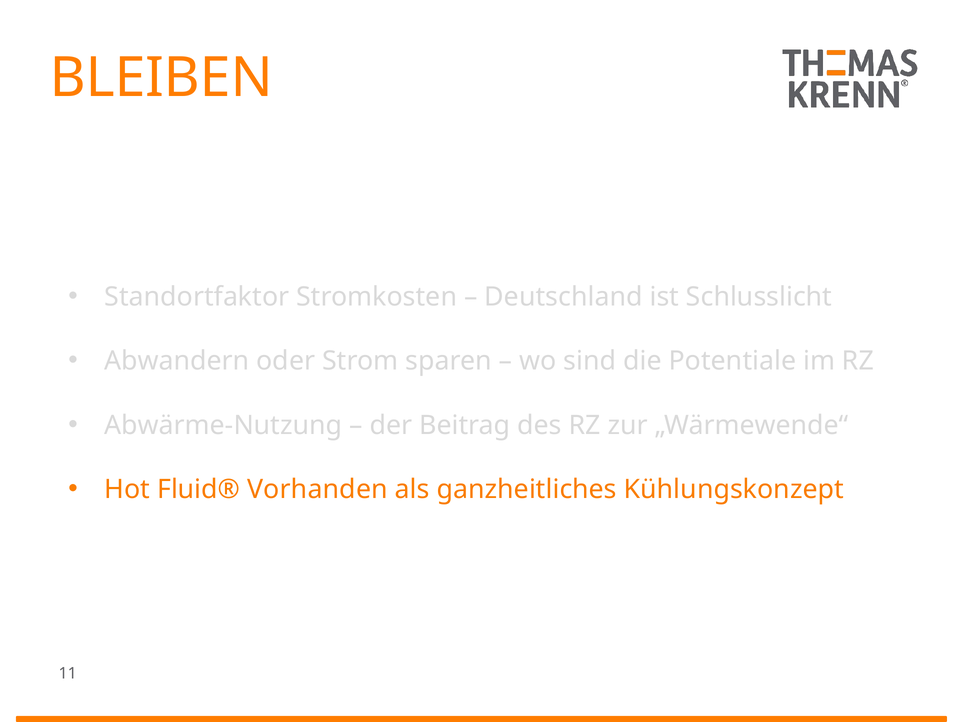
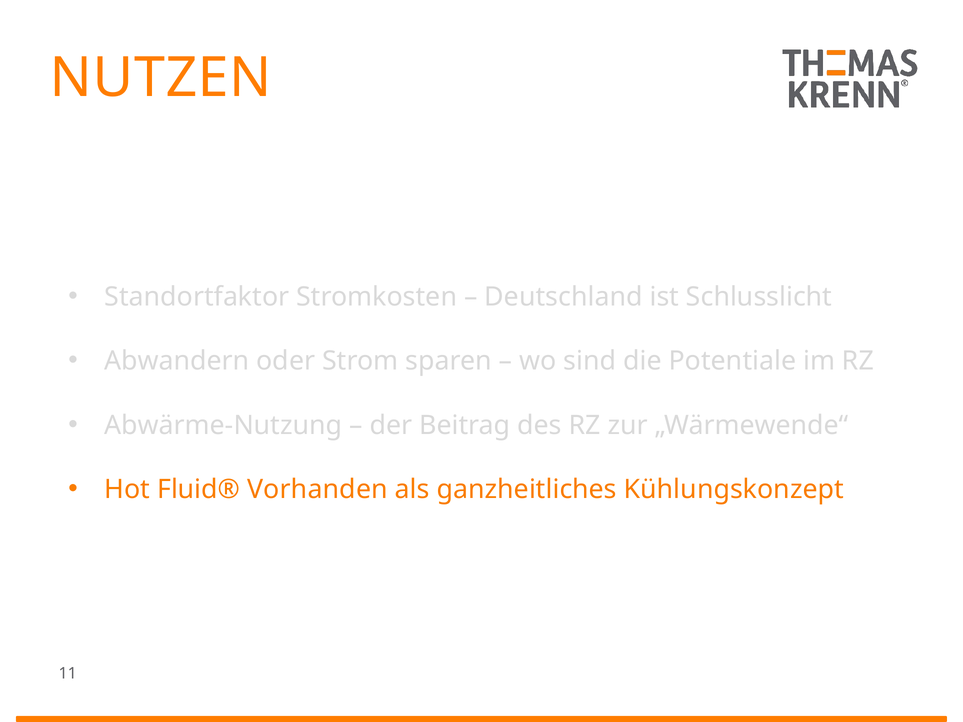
BLEIBEN: BLEIBEN -> NUTZEN
